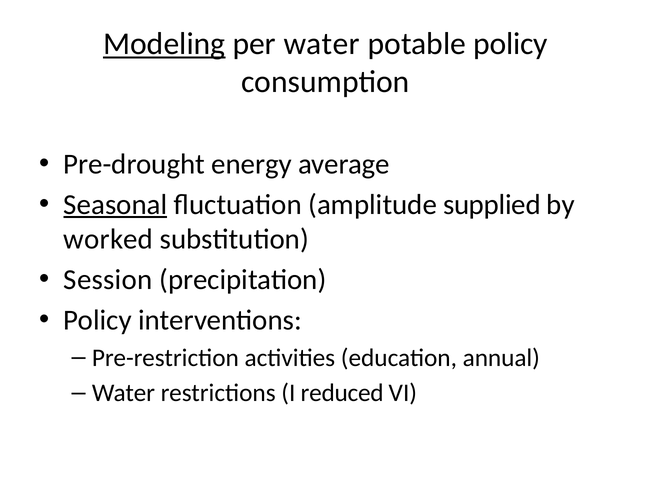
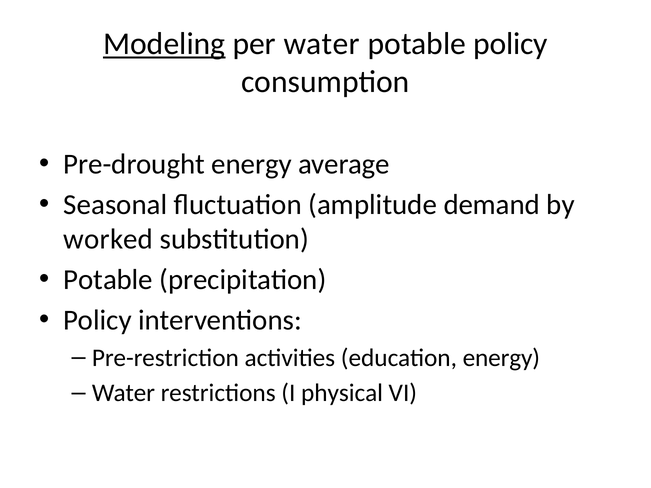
Seasonal underline: present -> none
supplied: supplied -> demand
Session at (108, 280): Session -> Potable
education annual: annual -> energy
reduced: reduced -> physical
